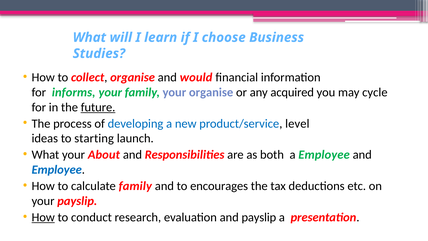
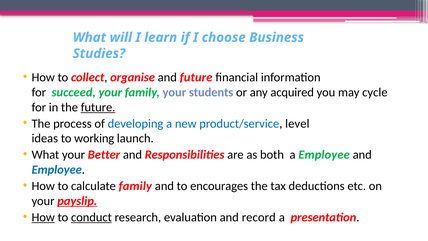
and would: would -> future
informs: informs -> succeed
your organise: organise -> students
starting: starting -> working
About: About -> Better
payslip at (77, 201) underline: none -> present
conduct underline: none -> present
and payslip: payslip -> record
